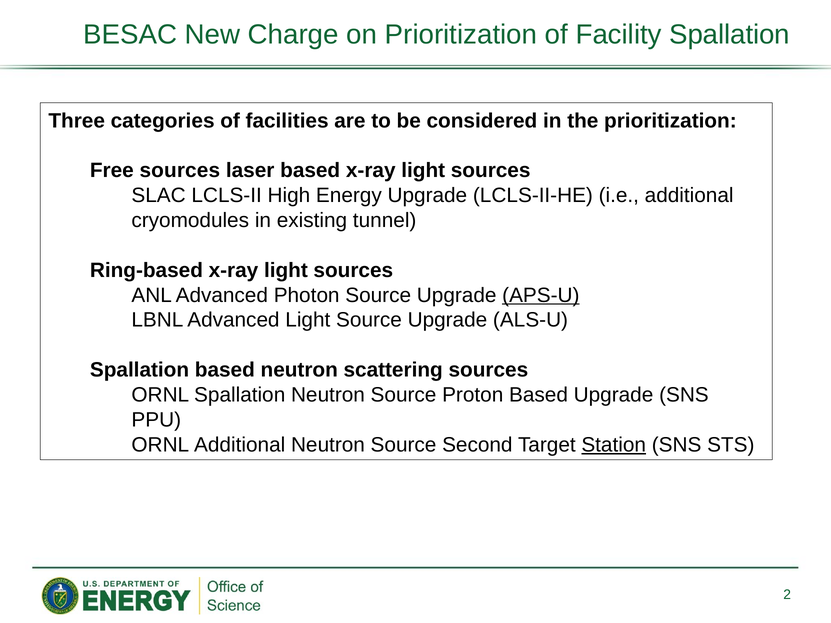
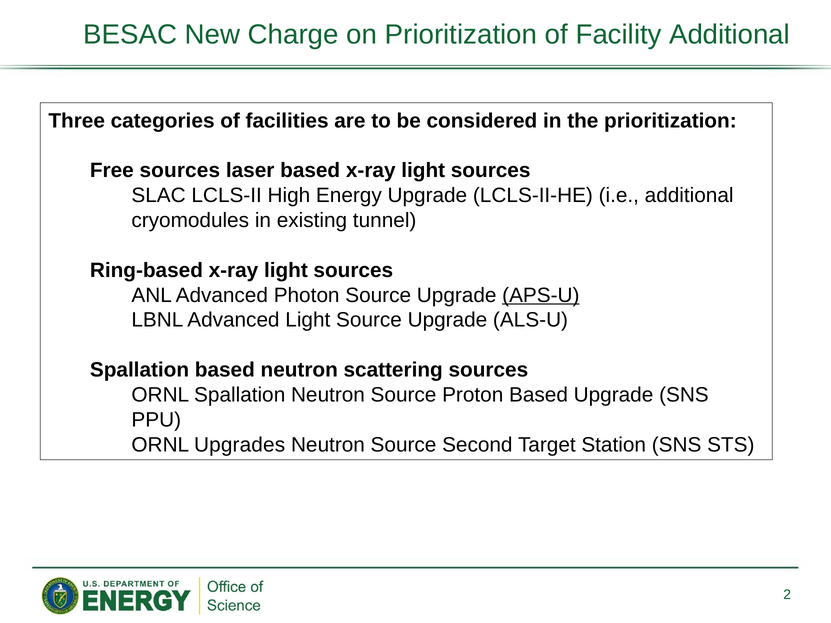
Facility Spallation: Spallation -> Additional
ORNL Additional: Additional -> Upgrades
Station underline: present -> none
